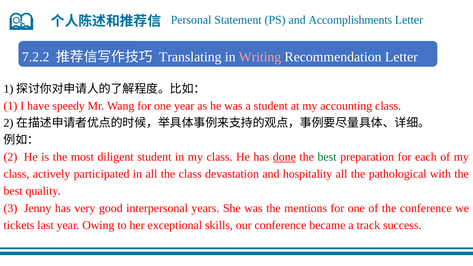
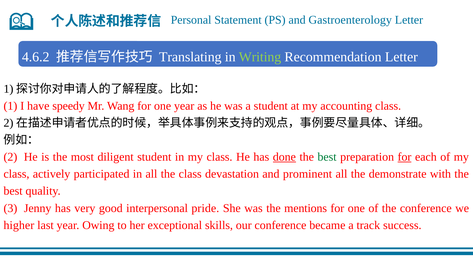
Accomplishments: Accomplishments -> Gastroenterology
7.2.2: 7.2.2 -> 4.6.2
Writing colour: pink -> light green
for at (405, 157) underline: none -> present
hospitality: hospitality -> prominent
pathological: pathological -> demonstrate
years: years -> pride
tickets: tickets -> higher
